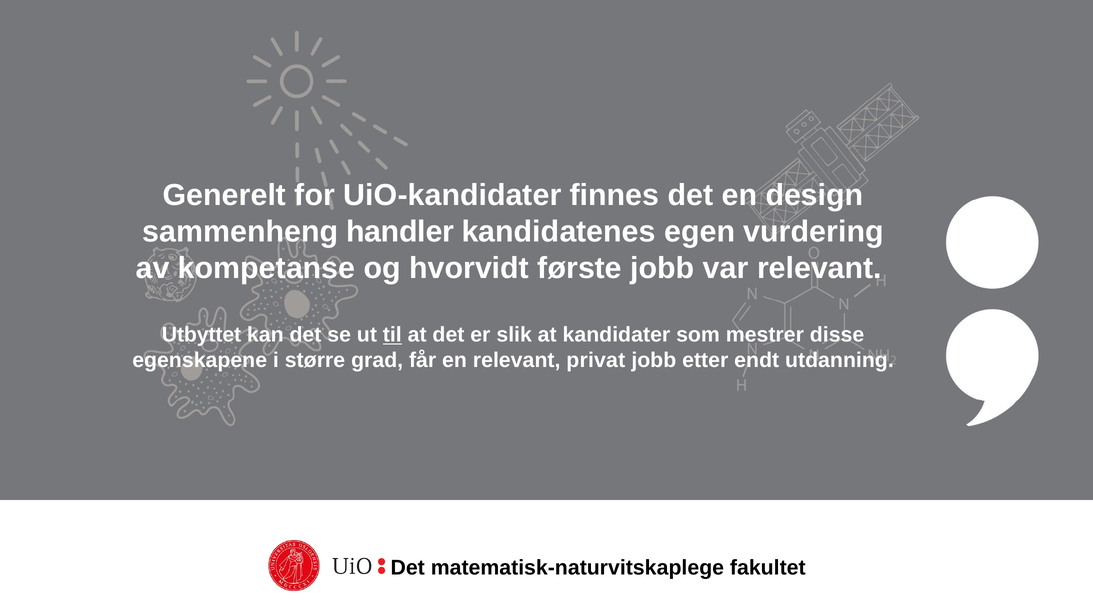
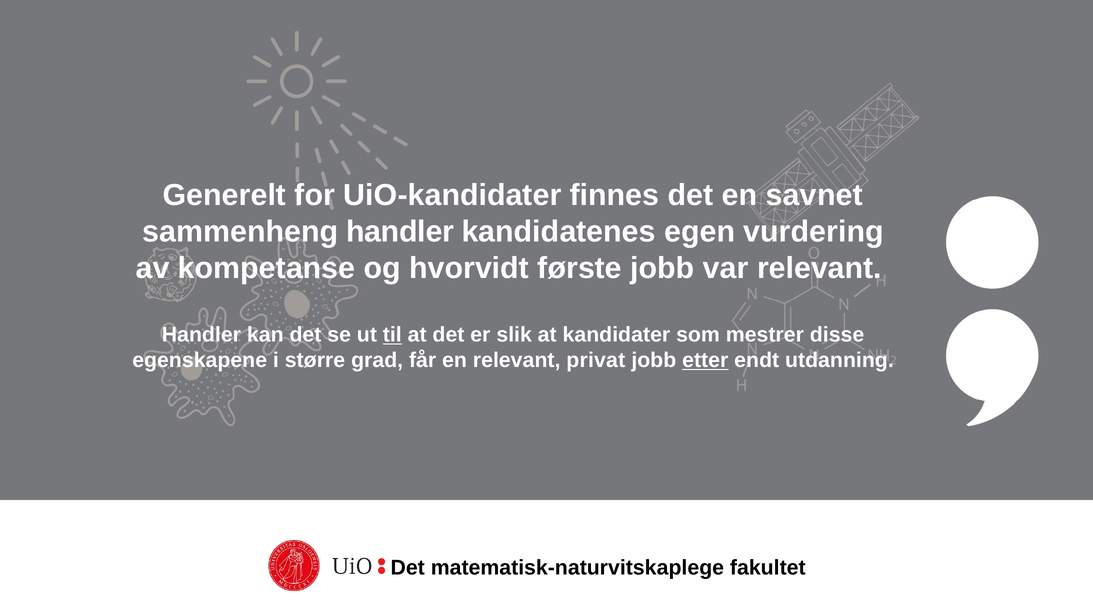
design: design -> savnet
Utbyttet at (201, 335): Utbyttet -> Handler
etter underline: none -> present
